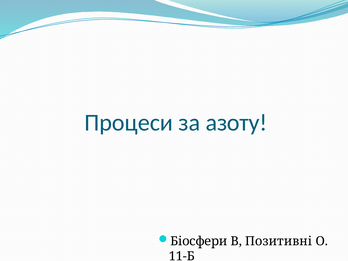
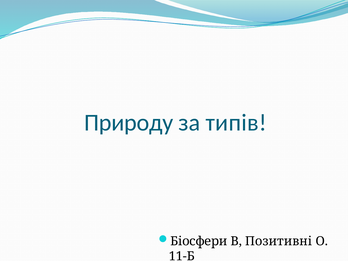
Процеси: Процеси -> Природу
азоту: азоту -> типів
